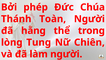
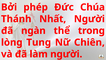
Toàn: Toàn -> Nhất
hằng: hằng -> ngàn
